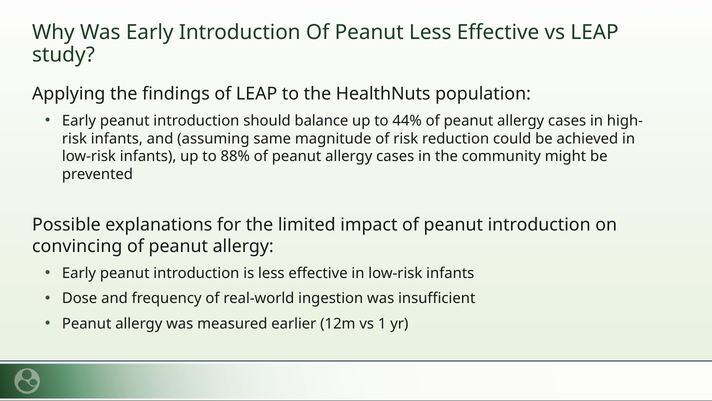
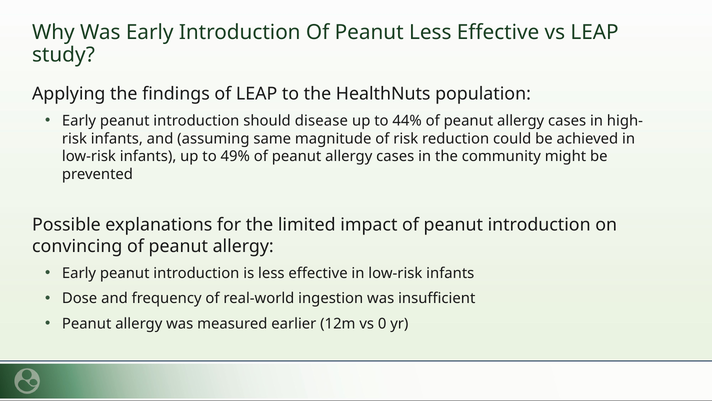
balance: balance -> disease
88%: 88% -> 49%
1: 1 -> 0
